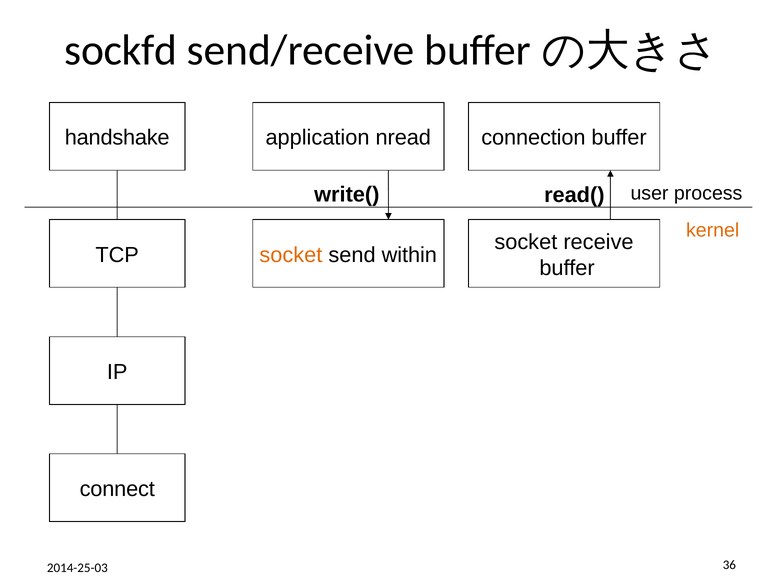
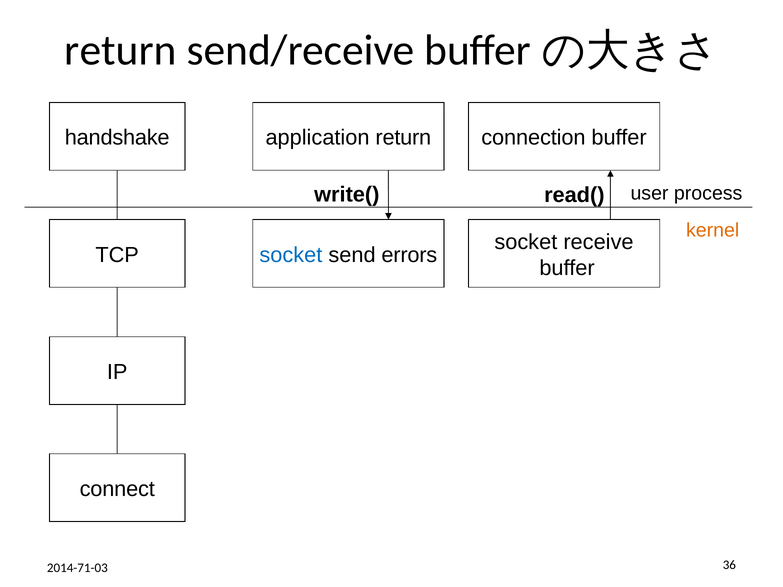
sockfd at (121, 50): sockfd -> return
application nread: nread -> return
socket at (291, 255) colour: orange -> blue
within: within -> errors
2014-25-03: 2014-25-03 -> 2014-71-03
